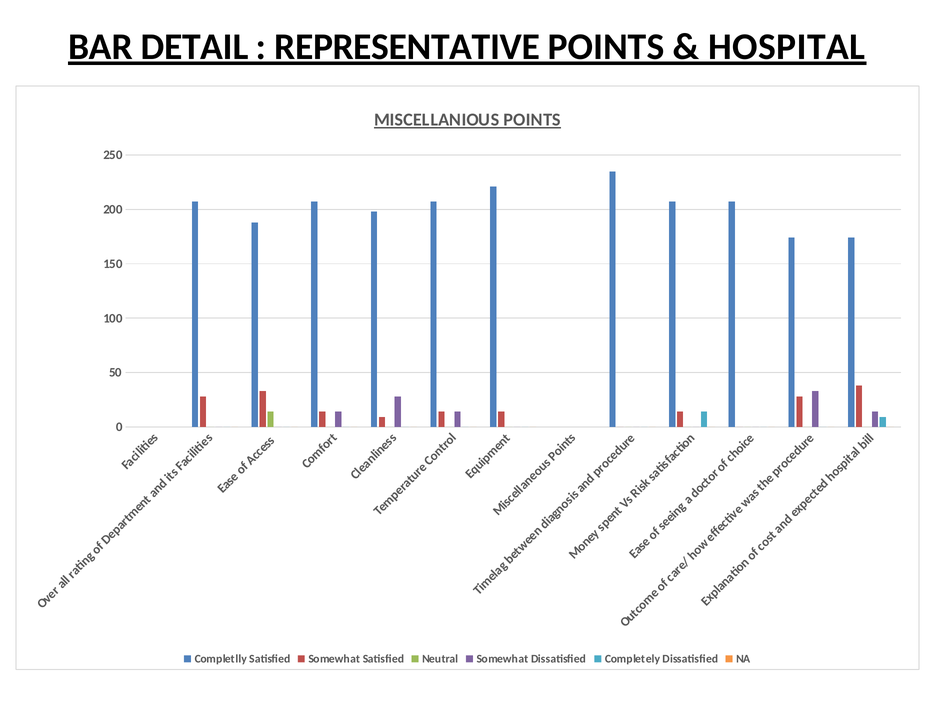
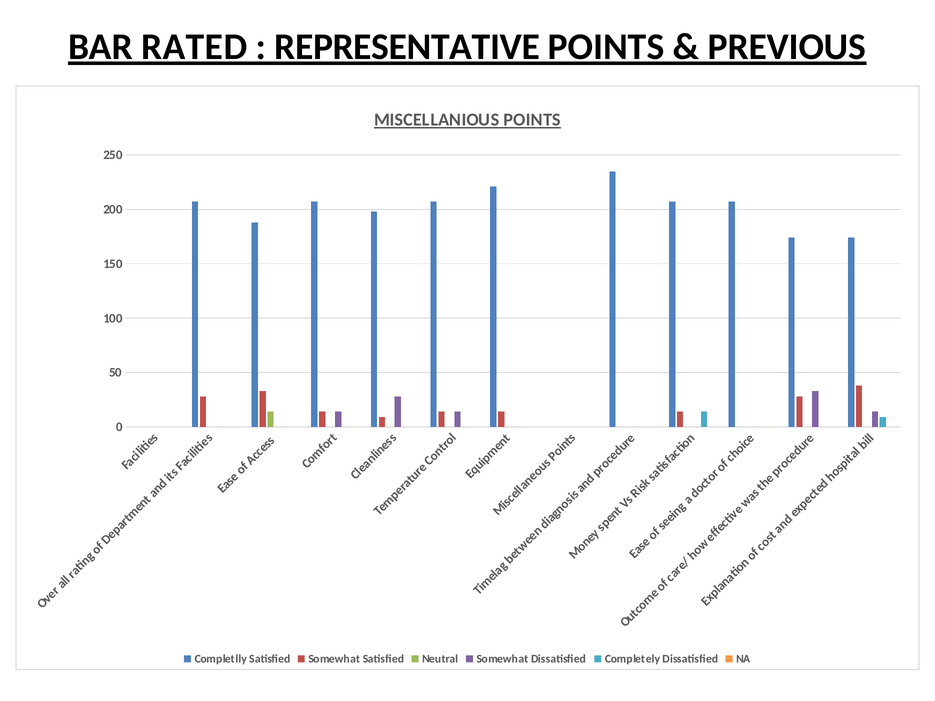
DETAIL: DETAIL -> RATED
HOSPITAL: HOSPITAL -> PREVIOUS
